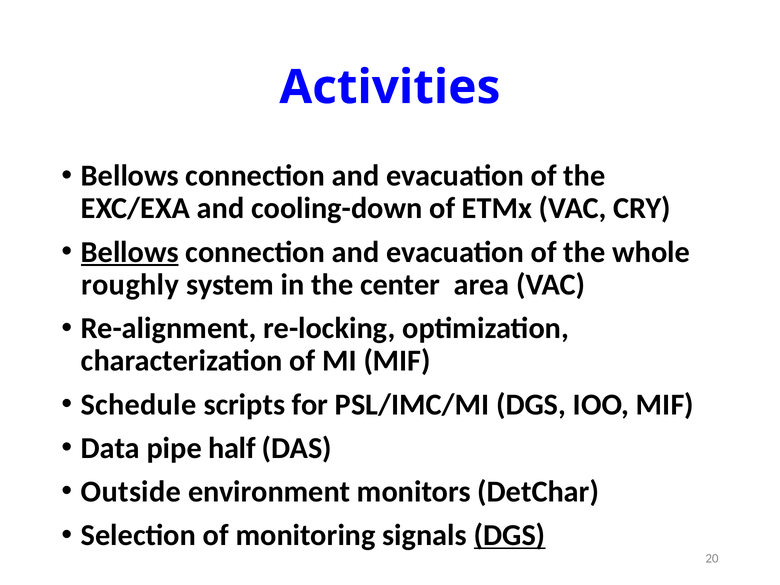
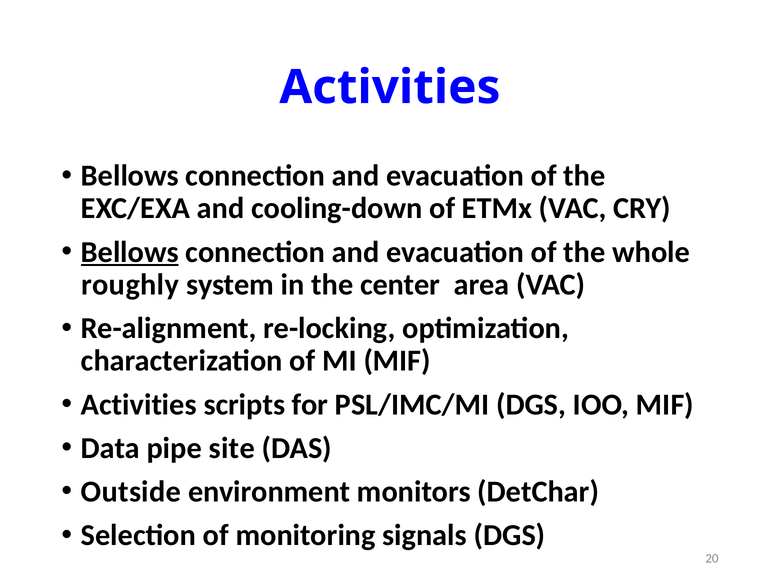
Schedule at (139, 405): Schedule -> Activities
half: half -> site
DGS at (510, 535) underline: present -> none
